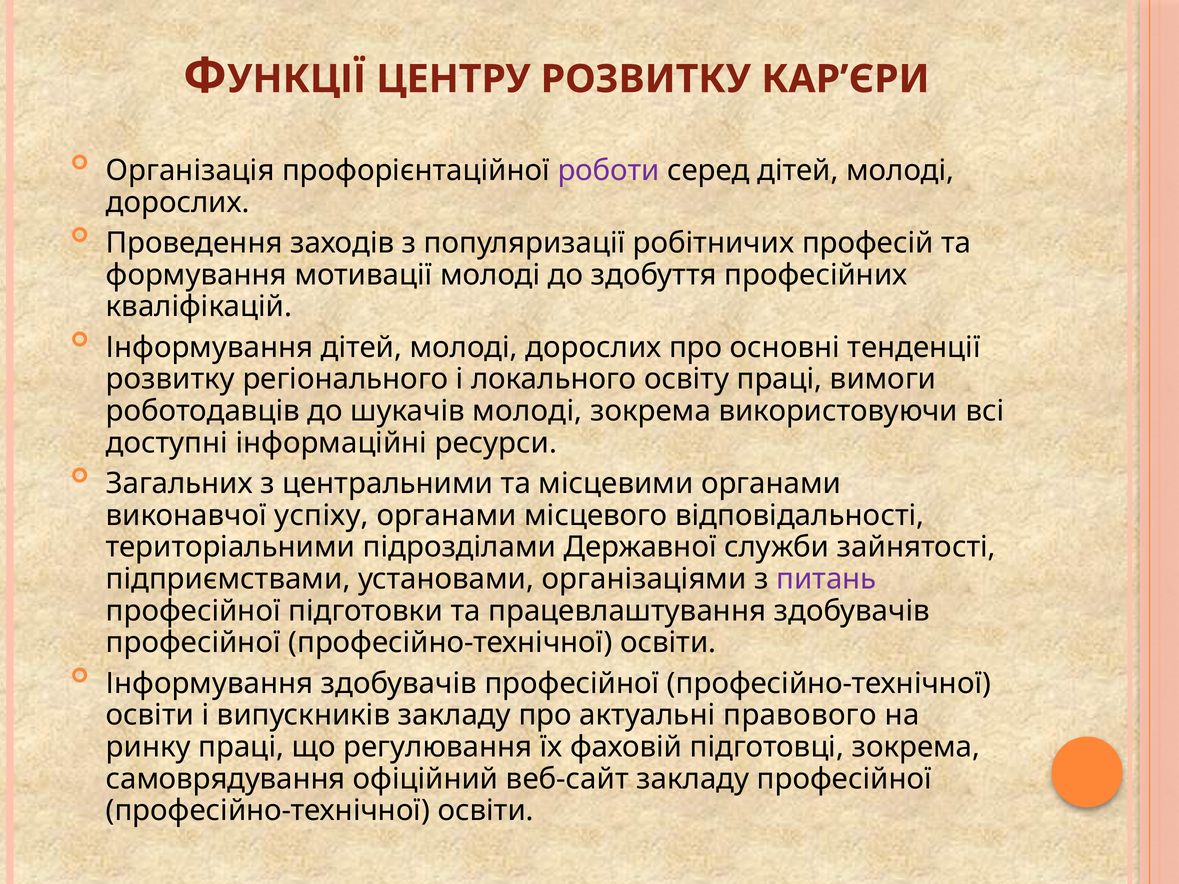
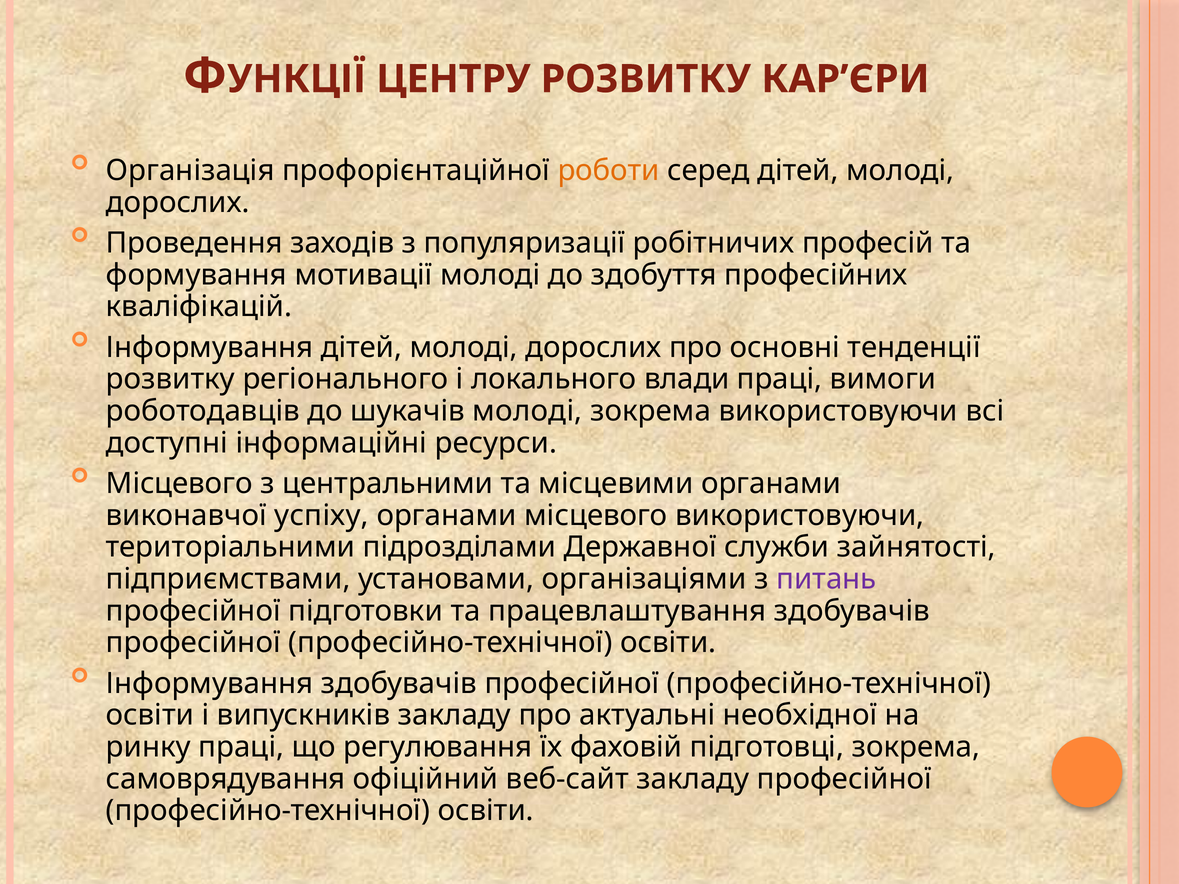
роботи colour: purple -> orange
освіту: освіту -> влади
Загальних at (179, 484): Загальних -> Місцевого
місцевого відповідальності: відповідальності -> використовуючи
правового: правового -> необхідної
